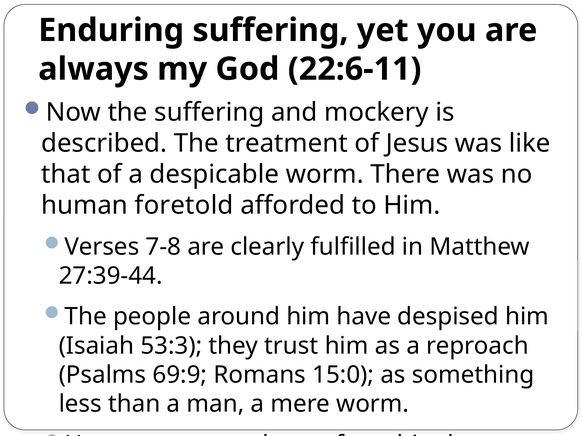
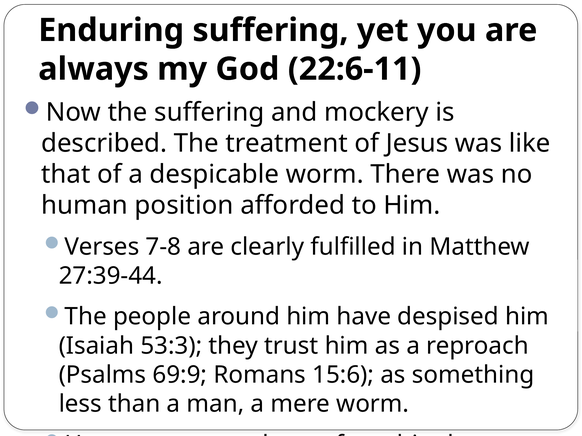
foretold: foretold -> position
15:0: 15:0 -> 15:6
